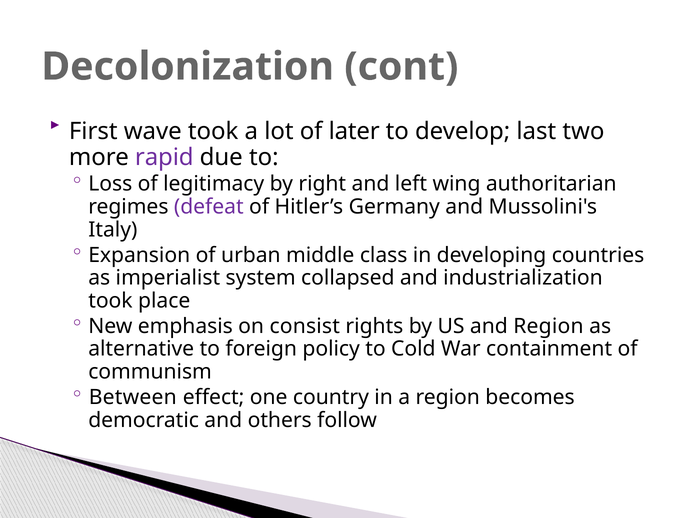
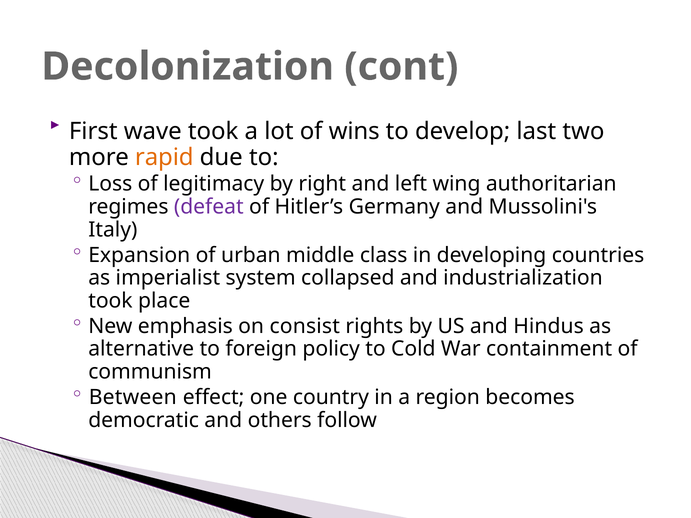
later: later -> wins
rapid colour: purple -> orange
and Region: Region -> Hindus
